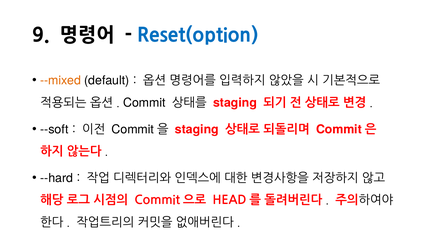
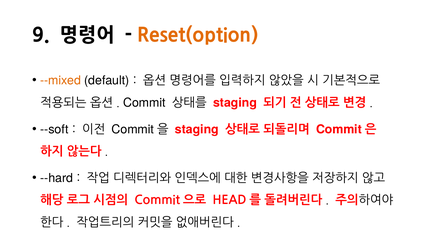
Reset(option colour: blue -> orange
